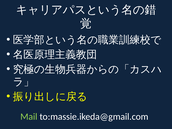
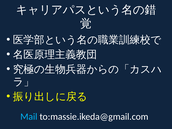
Mail colour: light green -> light blue
